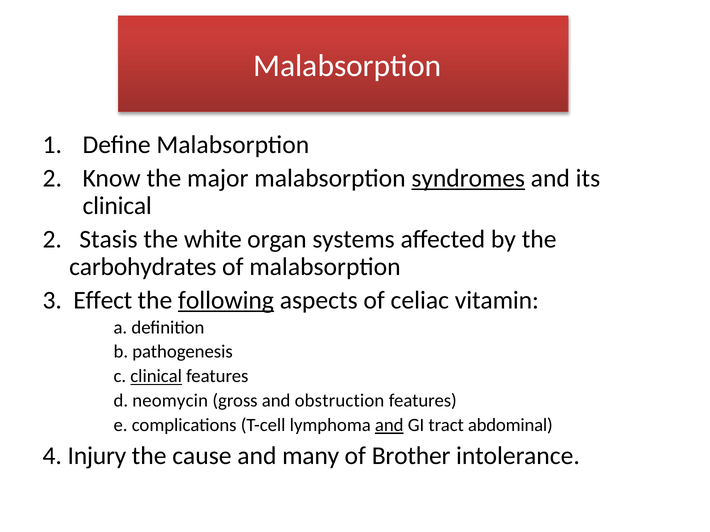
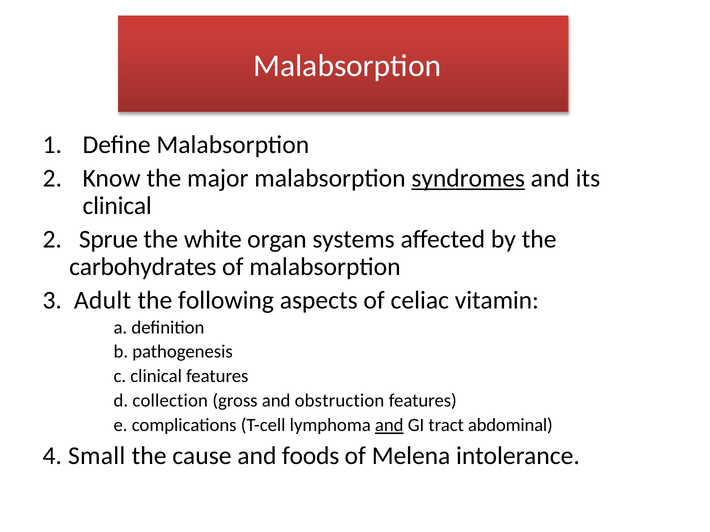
Stasis: Stasis -> Sprue
Effect: Effect -> Adult
following underline: present -> none
clinical at (156, 377) underline: present -> none
neomycin: neomycin -> collection
Injury: Injury -> Small
many: many -> foods
Brother: Brother -> Melena
